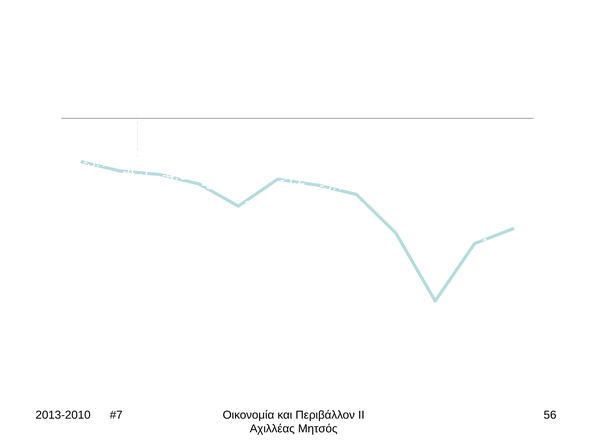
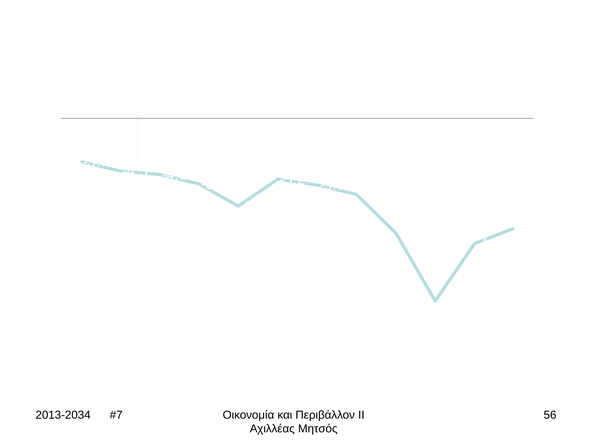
2013-2010: 2013-2010 -> 2013-2034
